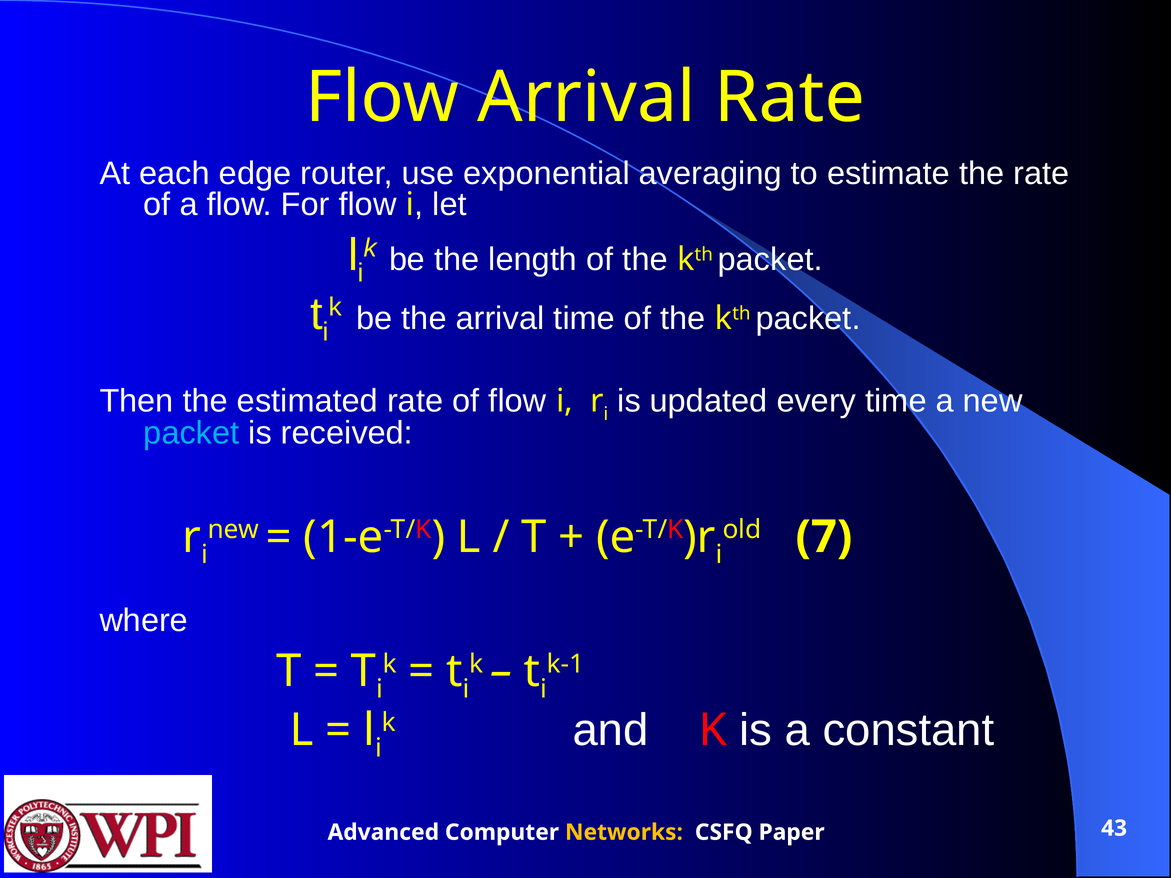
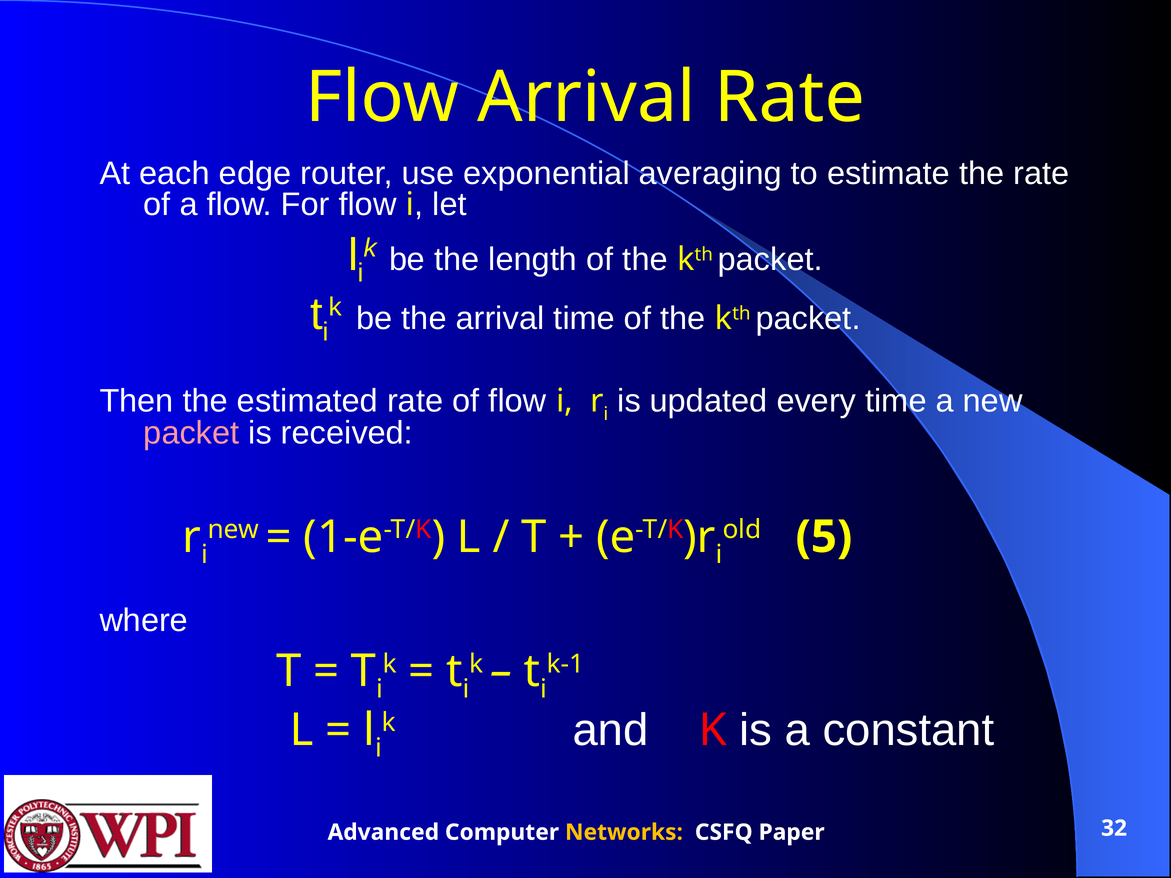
packet at (191, 433) colour: light blue -> pink
7: 7 -> 5
43: 43 -> 32
